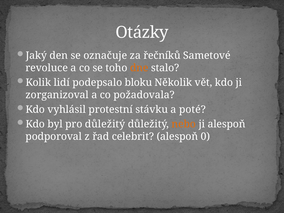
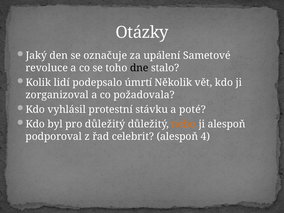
řečníků: řečníků -> upálení
dne colour: orange -> black
bloku: bloku -> úmrtí
0: 0 -> 4
